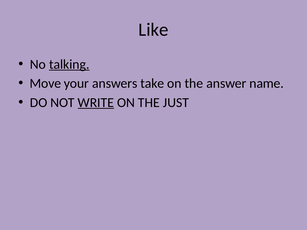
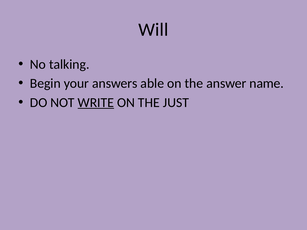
Like: Like -> Will
talking underline: present -> none
Move: Move -> Begin
take: take -> able
